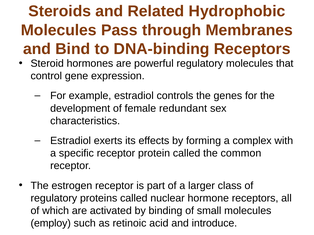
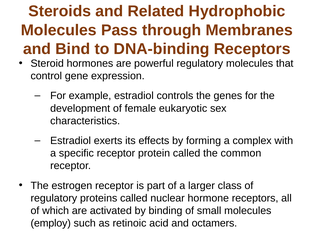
redundant: redundant -> eukaryotic
introduce: introduce -> octamers
